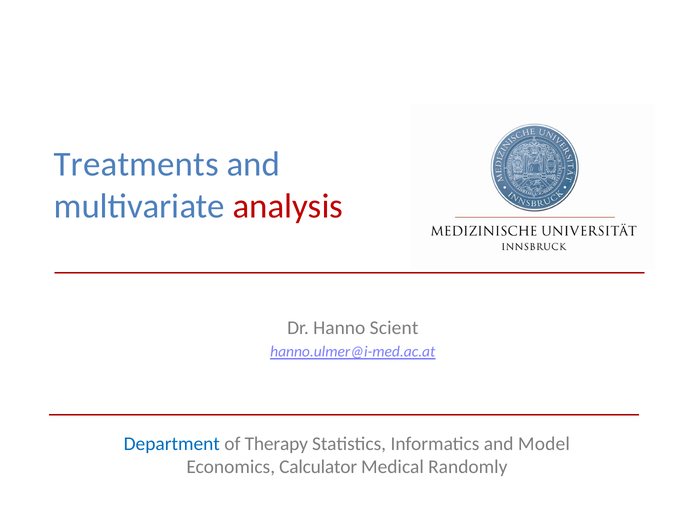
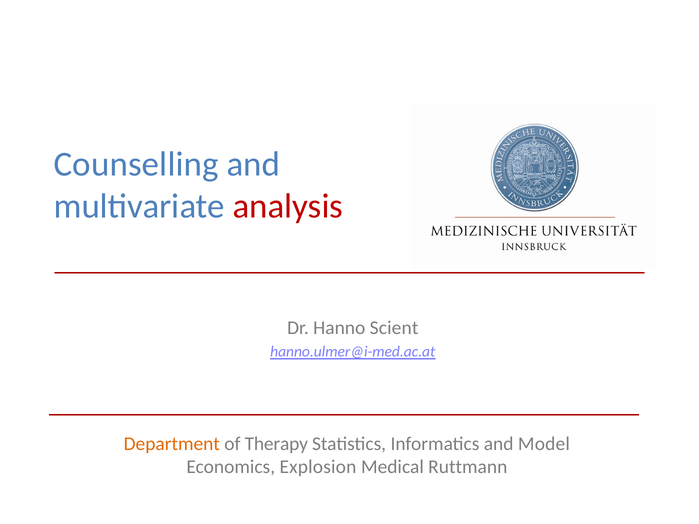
Treatments: Treatments -> Counselling
Department colour: blue -> orange
Calculator: Calculator -> Explosion
Randomly: Randomly -> Ruttmann
